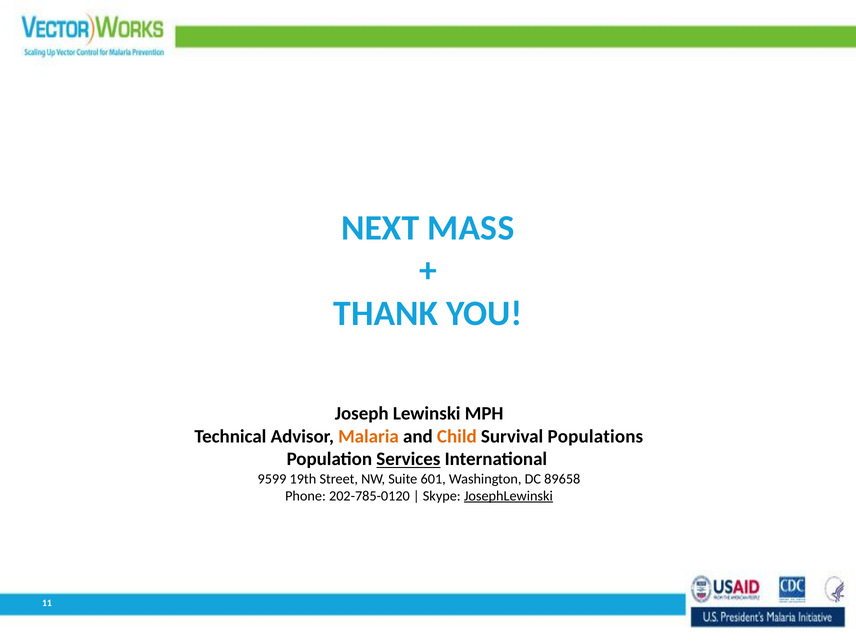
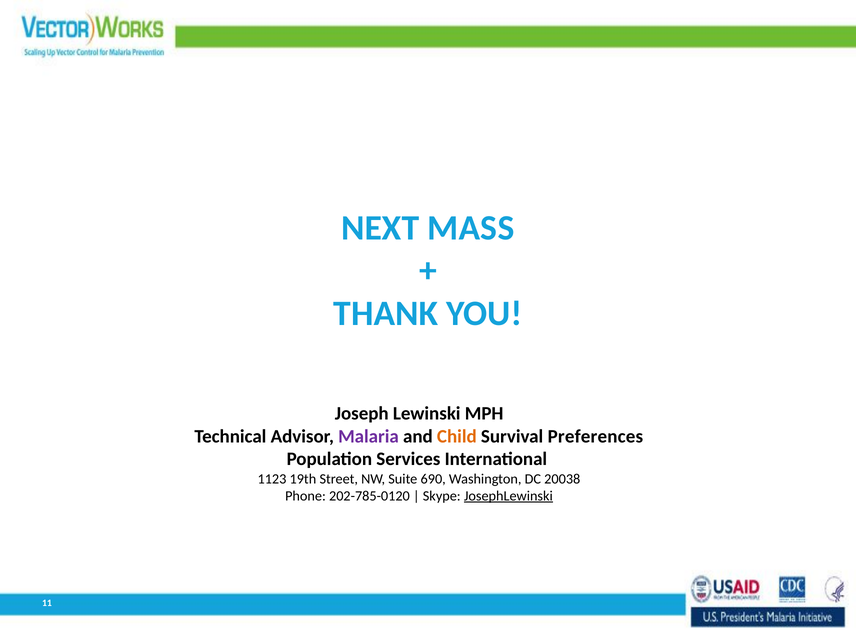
Malaria colour: orange -> purple
Populations: Populations -> Preferences
Services underline: present -> none
9599: 9599 -> 1123
601: 601 -> 690
89658: 89658 -> 20038
